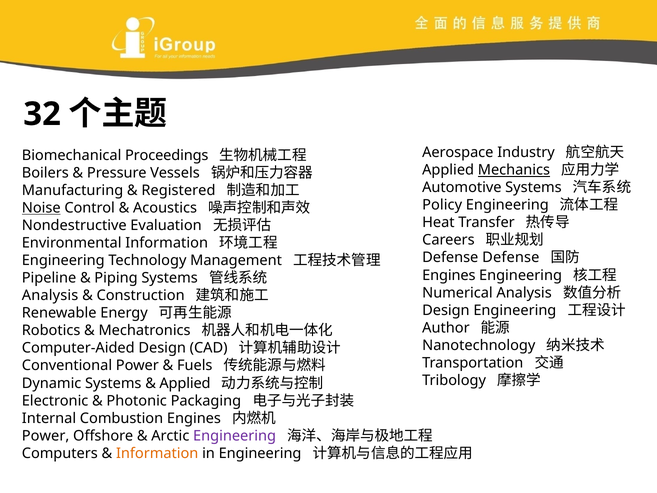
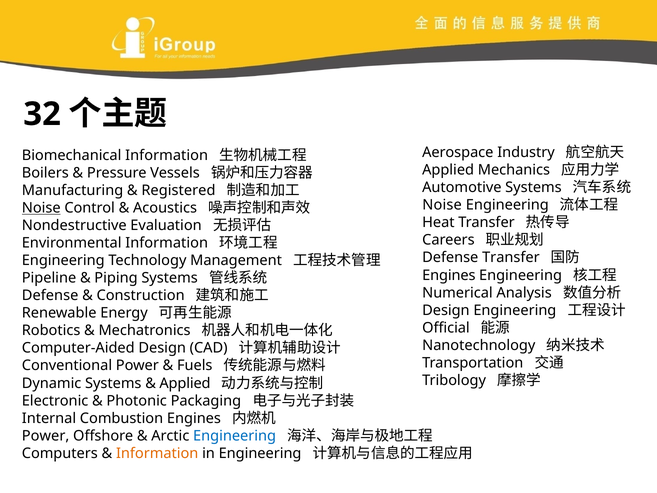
Biomechanical Proceedings: Proceedings -> Information
Mechanics underline: present -> none
Policy at (442, 205): Policy -> Noise
Defense Defense: Defense -> Transfer
Analysis at (50, 295): Analysis -> Defense
Author: Author -> Official
Engineering at (235, 436) colour: purple -> blue
